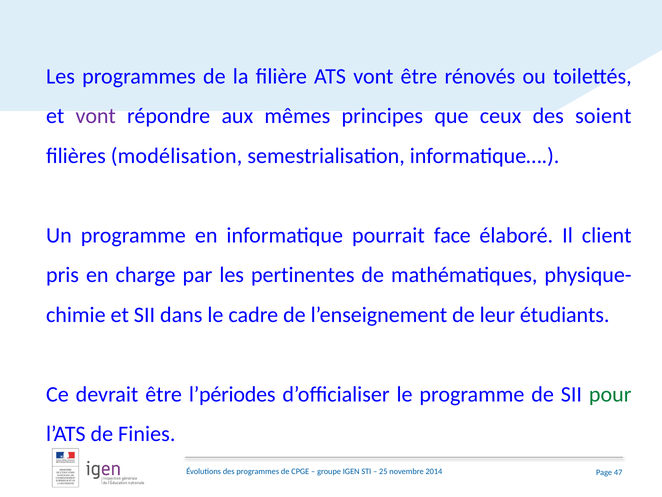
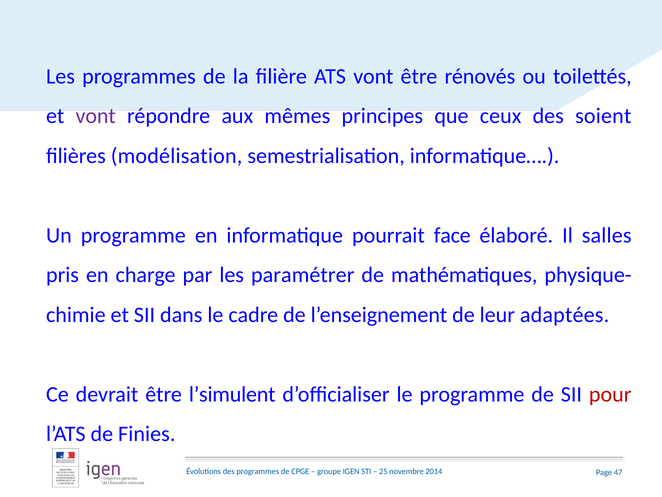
client: client -> salles
pertinentes: pertinentes -> paramétrer
étudiants: étudiants -> adaptées
l’périodes: l’périodes -> l’simulent
pour colour: green -> red
